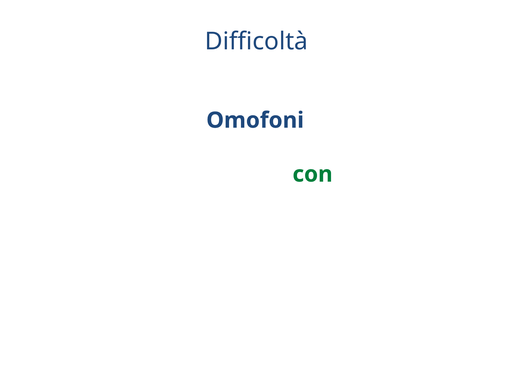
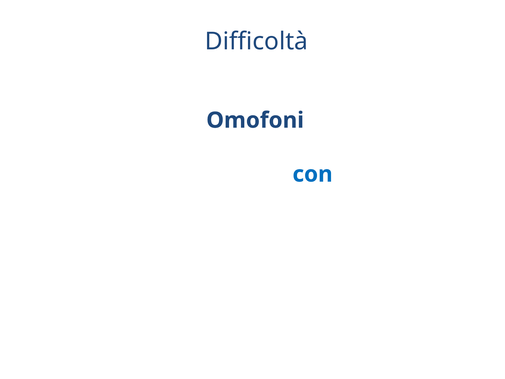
con colour: green -> blue
